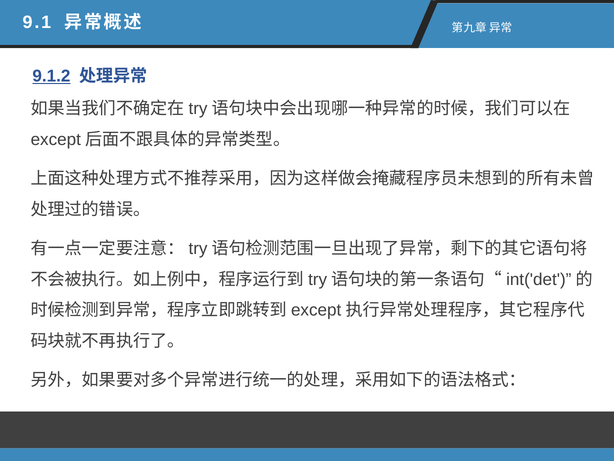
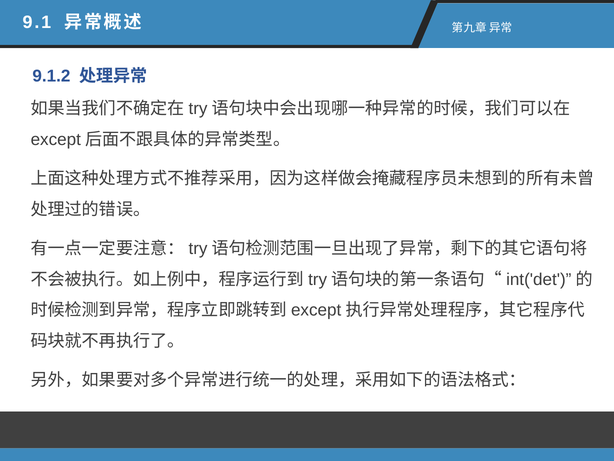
9.1.2 underline: present -> none
